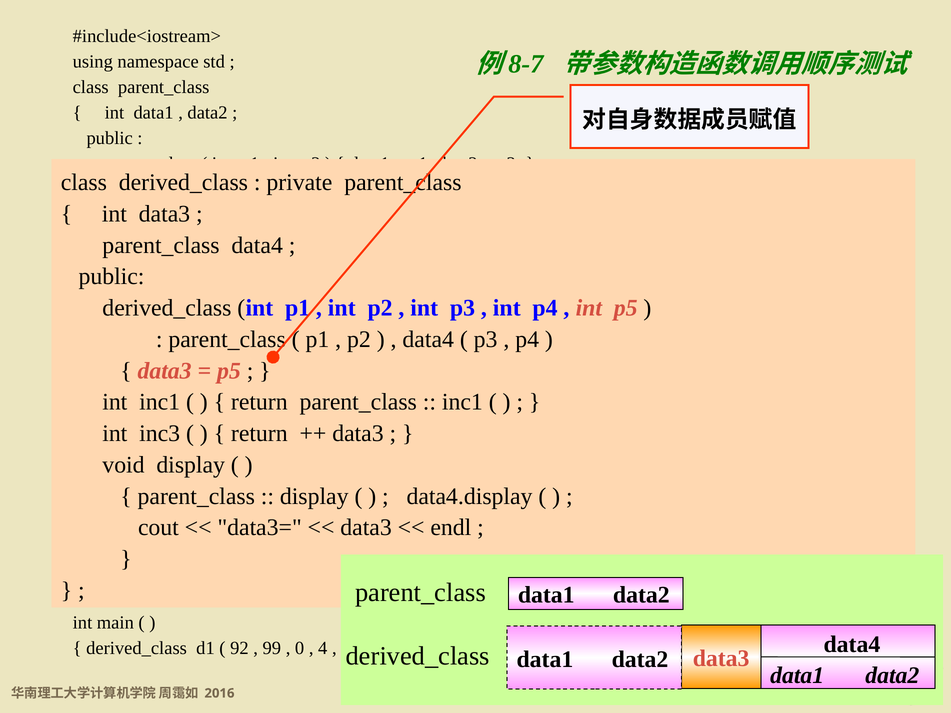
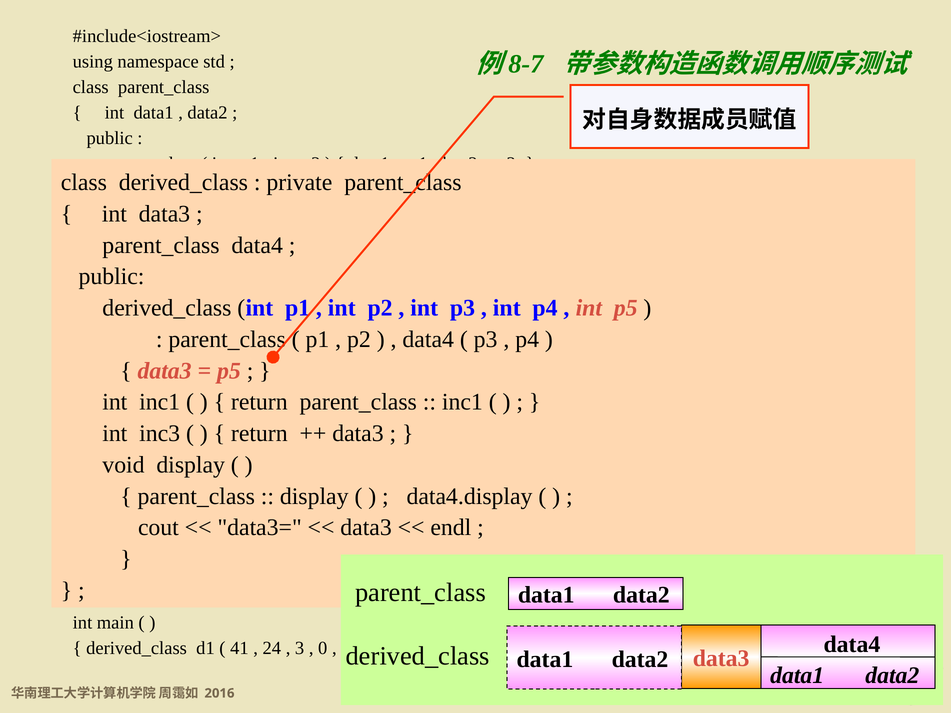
92: 92 -> 41
99: 99 -> 24
0: 0 -> 3
4: 4 -> 0
